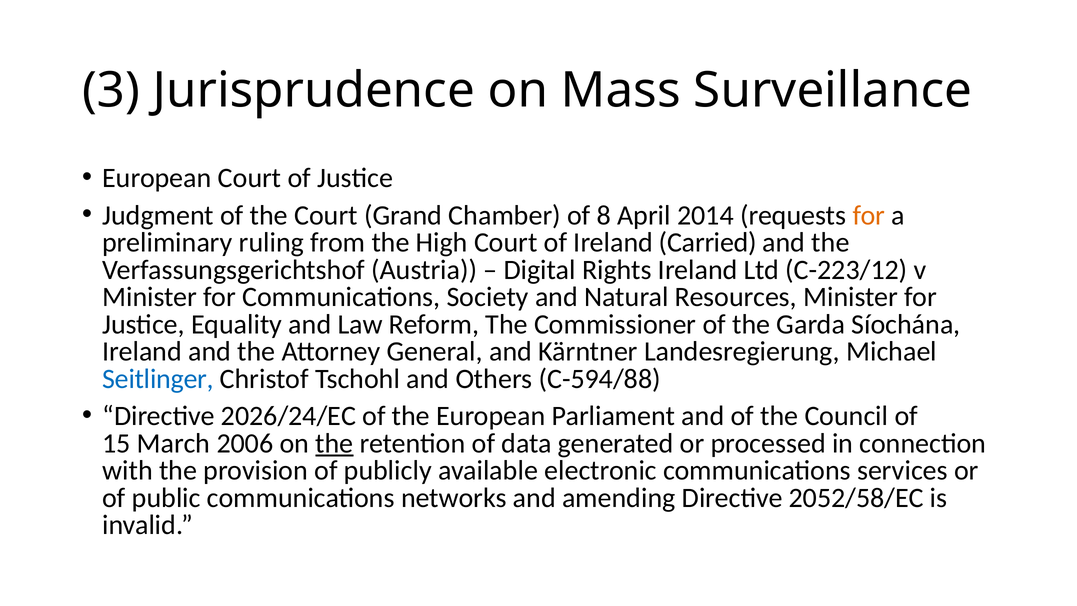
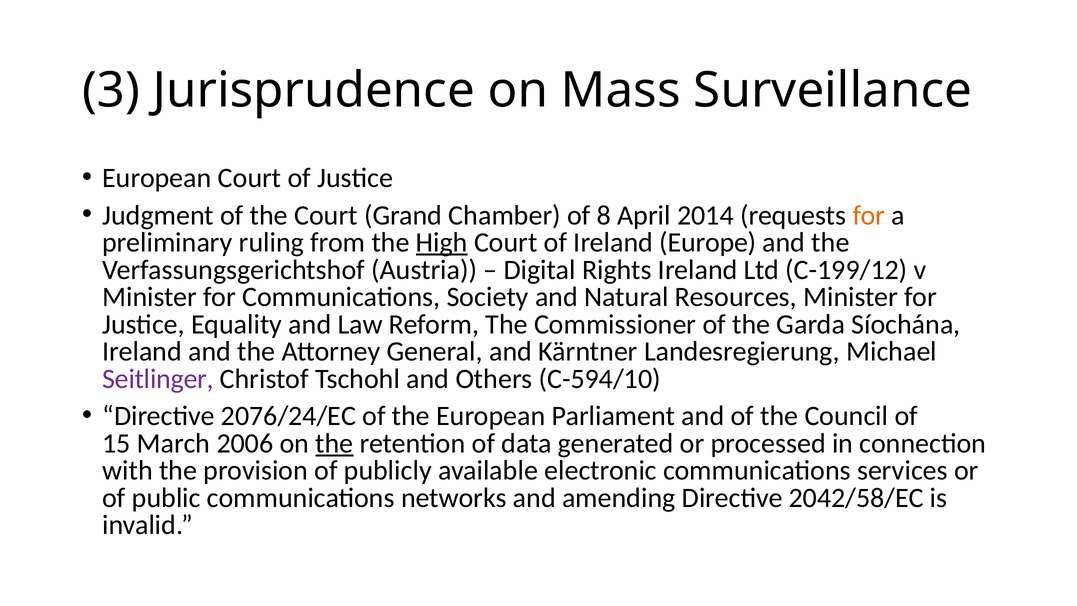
High underline: none -> present
Carried: Carried -> Europe
C-223/12: C-223/12 -> C-199/12
Seitlinger colour: blue -> purple
C-594/88: C-594/88 -> C-594/10
2026/24/EC: 2026/24/EC -> 2076/24/EC
2052/58/EC: 2052/58/EC -> 2042/58/EC
